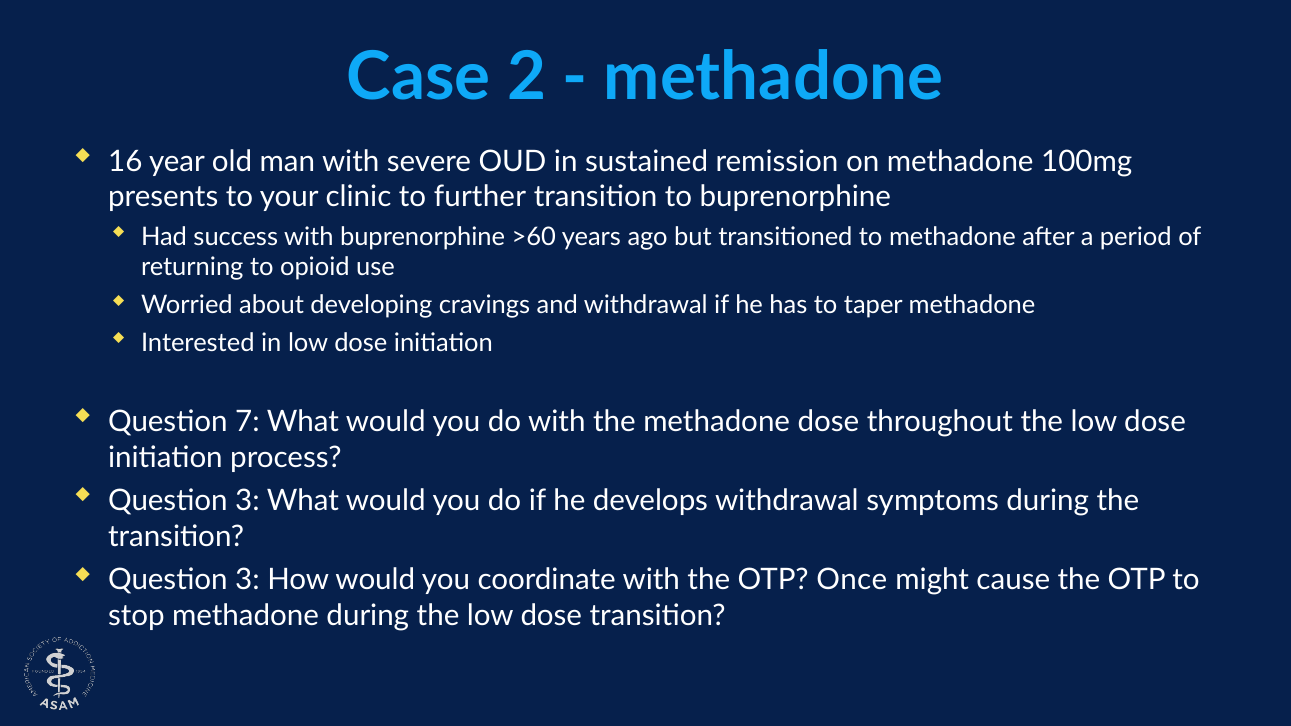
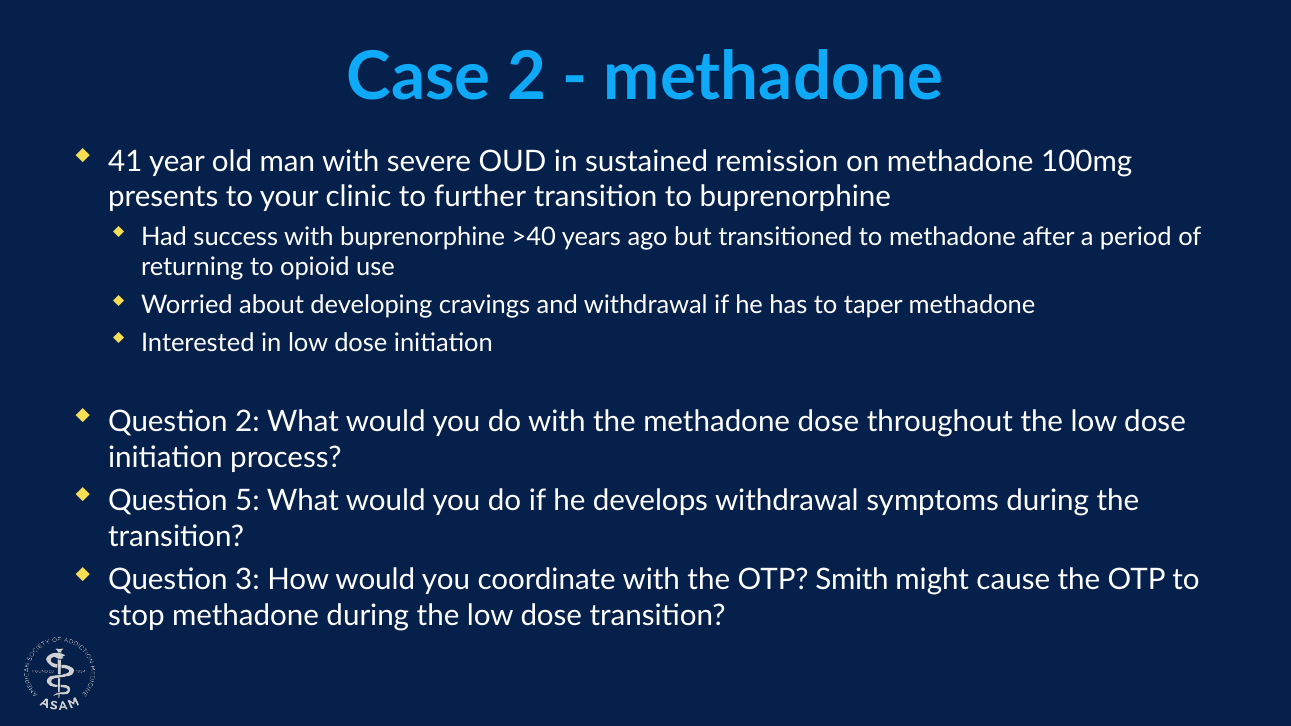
16: 16 -> 41
>60: >60 -> >40
Question 7: 7 -> 2
3 at (248, 501): 3 -> 5
Once: Once -> Smith
